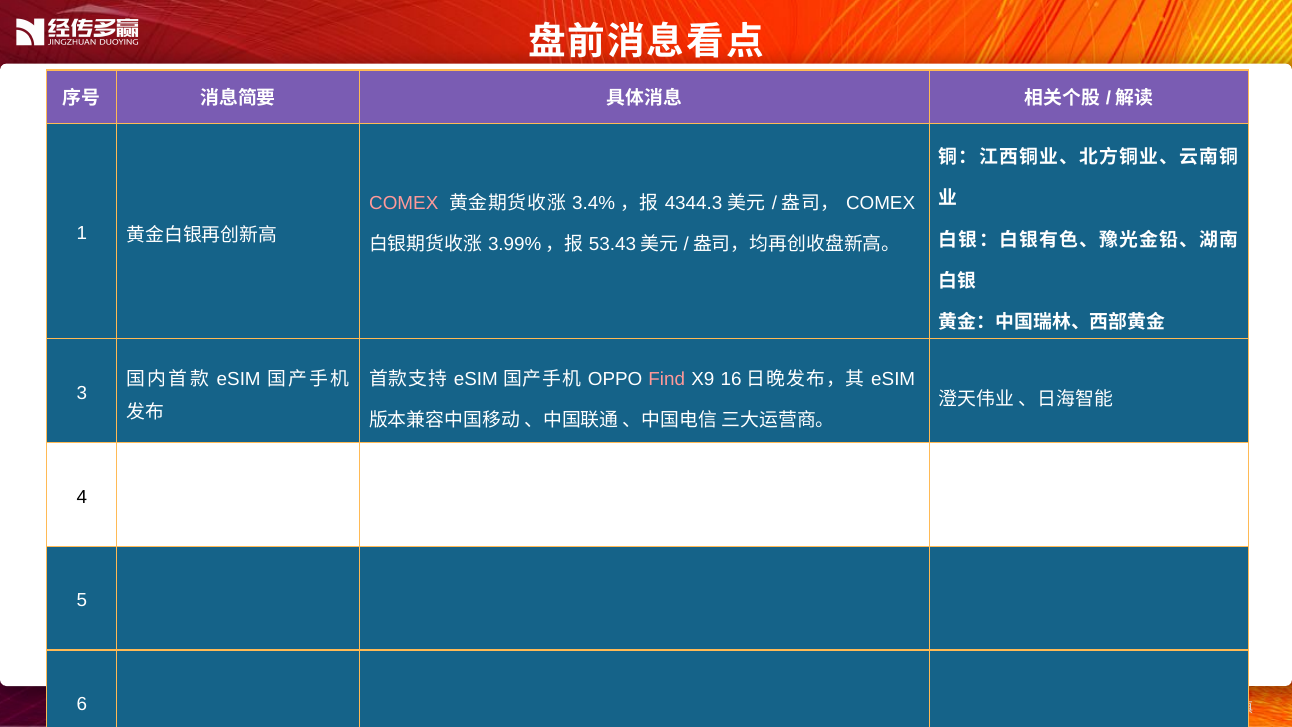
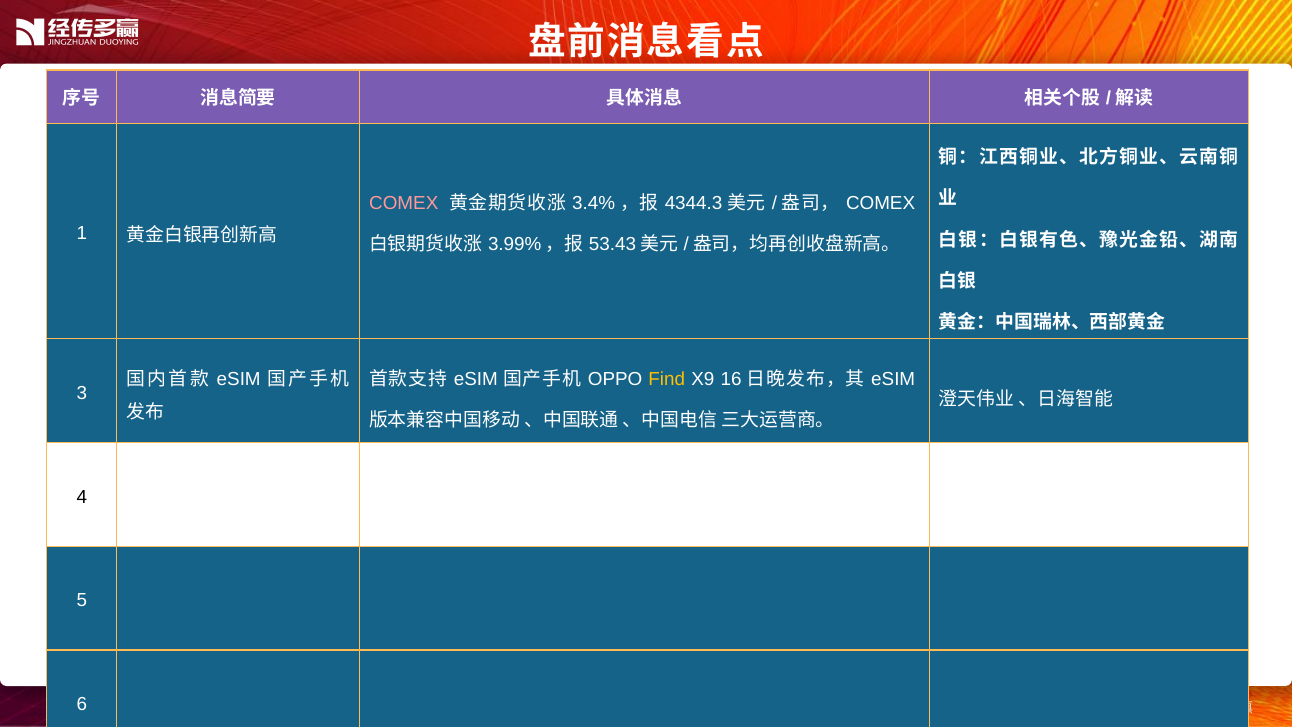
Find colour: pink -> yellow
